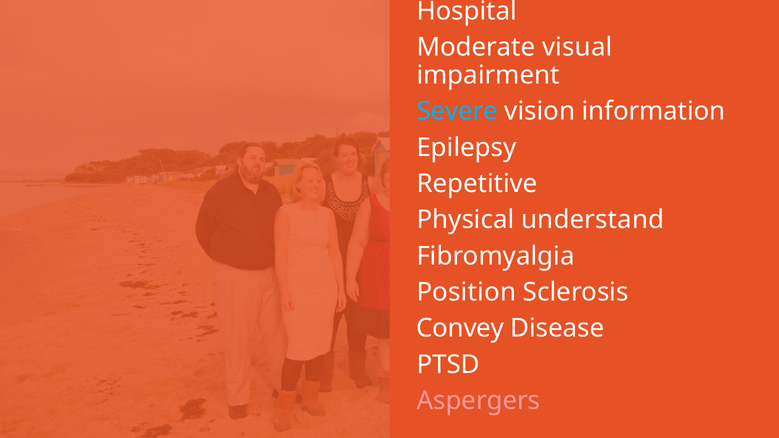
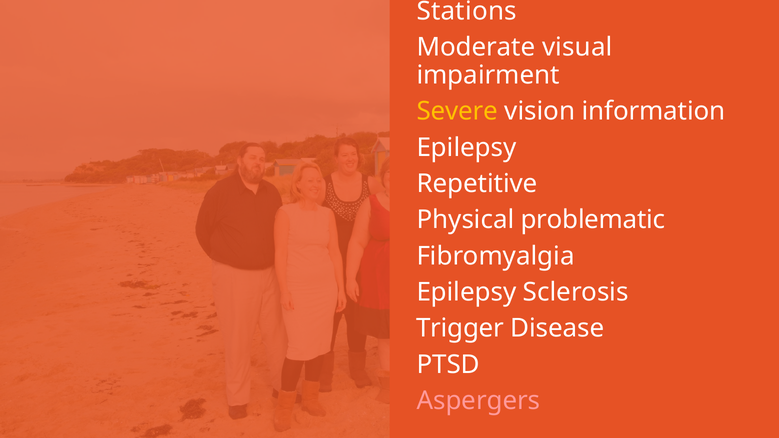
Hospital: Hospital -> Stations
Severe colour: light blue -> yellow
understand: understand -> problematic
Position at (466, 292): Position -> Epilepsy
Convey: Convey -> Trigger
